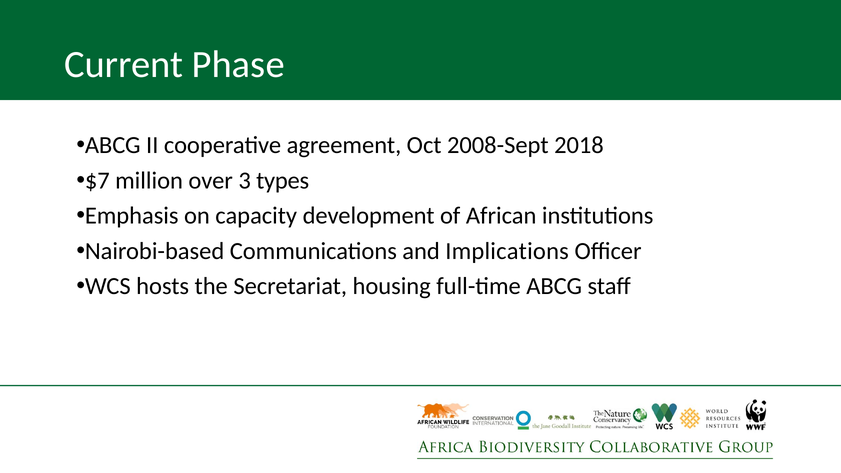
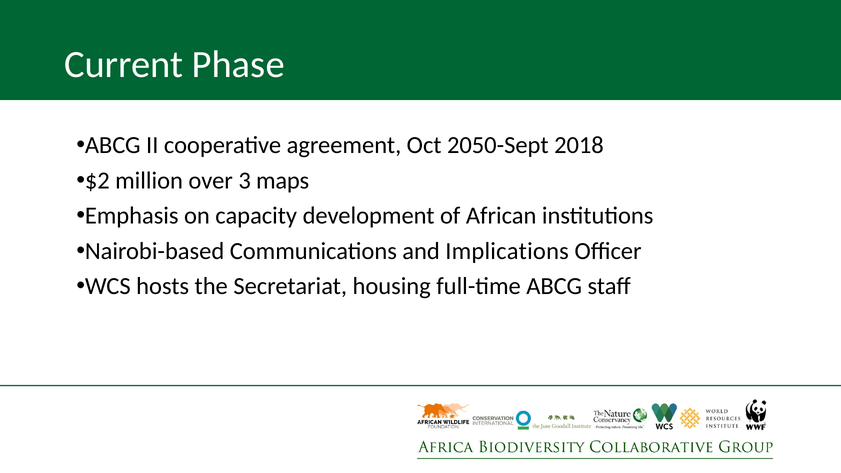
2008-Sept: 2008-Sept -> 2050-Sept
$7: $7 -> $2
types: types -> maps
